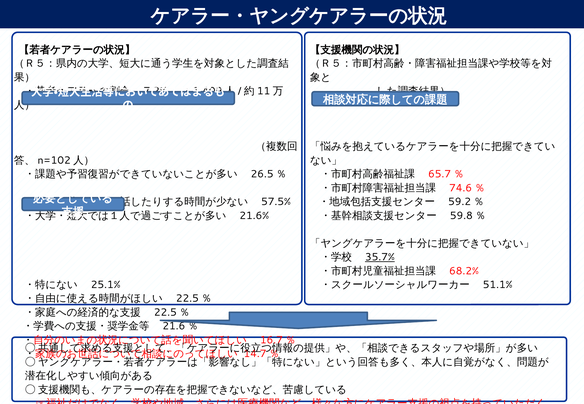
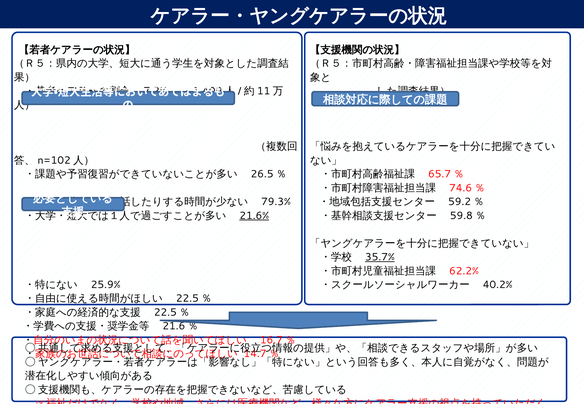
57.5%: 57.5% -> 79.3%
21.6% underline: none -> present
68.2%: 68.2% -> 62.2%
25.1%: 25.1% -> 25.9%
51.1%: 51.1% -> 40.2%
